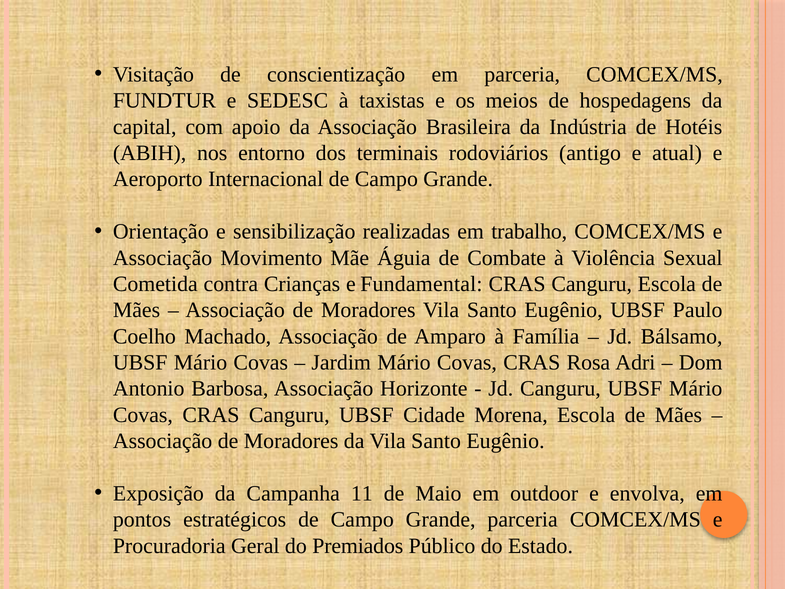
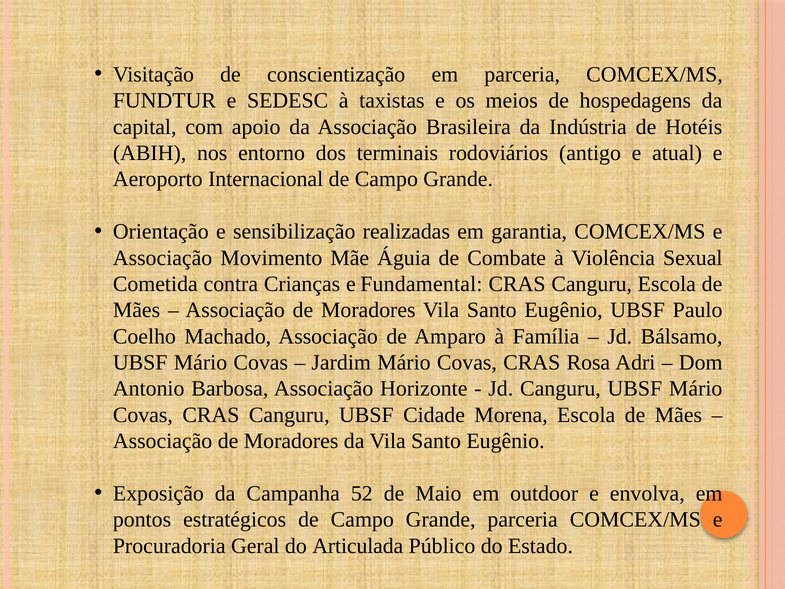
trabalho: trabalho -> garantia
11: 11 -> 52
Premiados: Premiados -> Articulada
